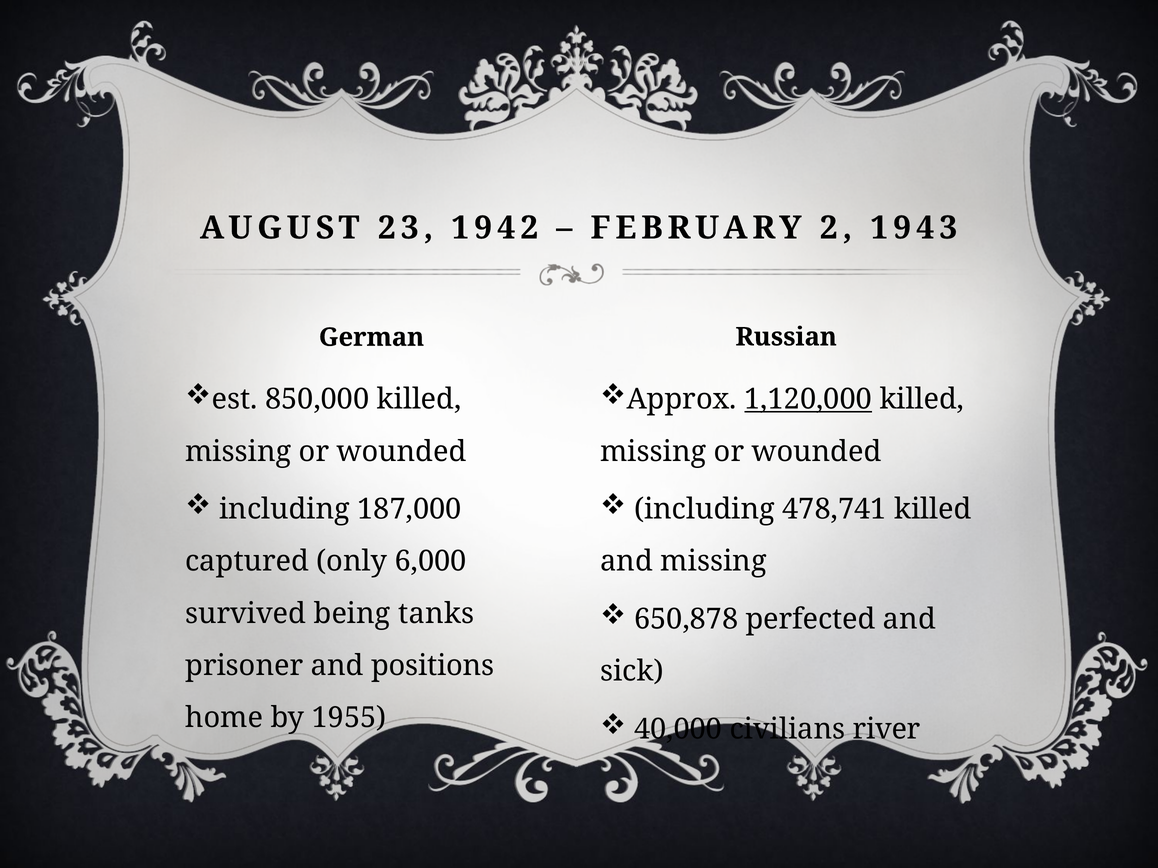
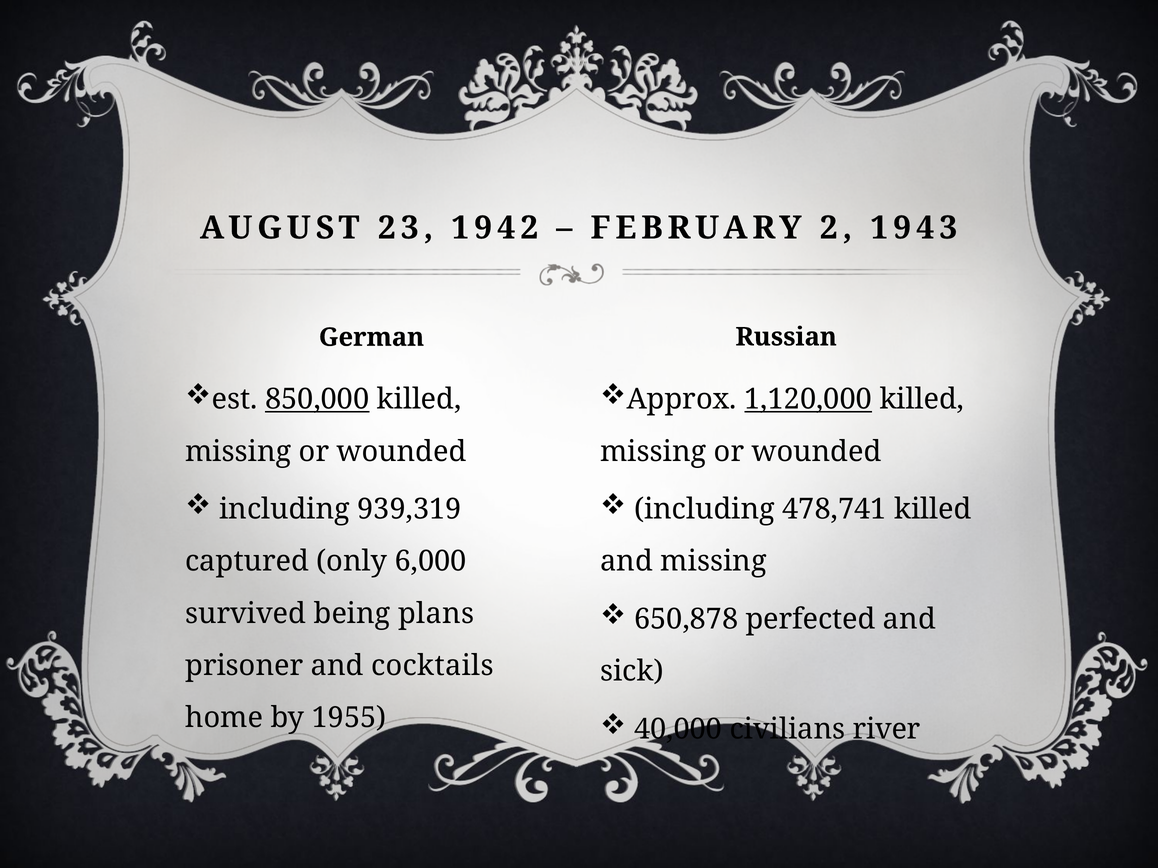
850,000 underline: none -> present
187,000: 187,000 -> 939,319
tanks: tanks -> plans
positions: positions -> cocktails
